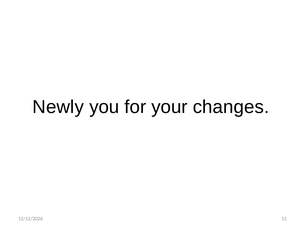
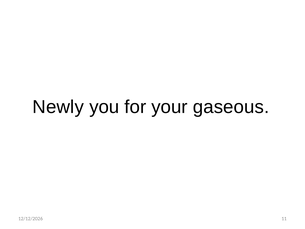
changes: changes -> gaseous
